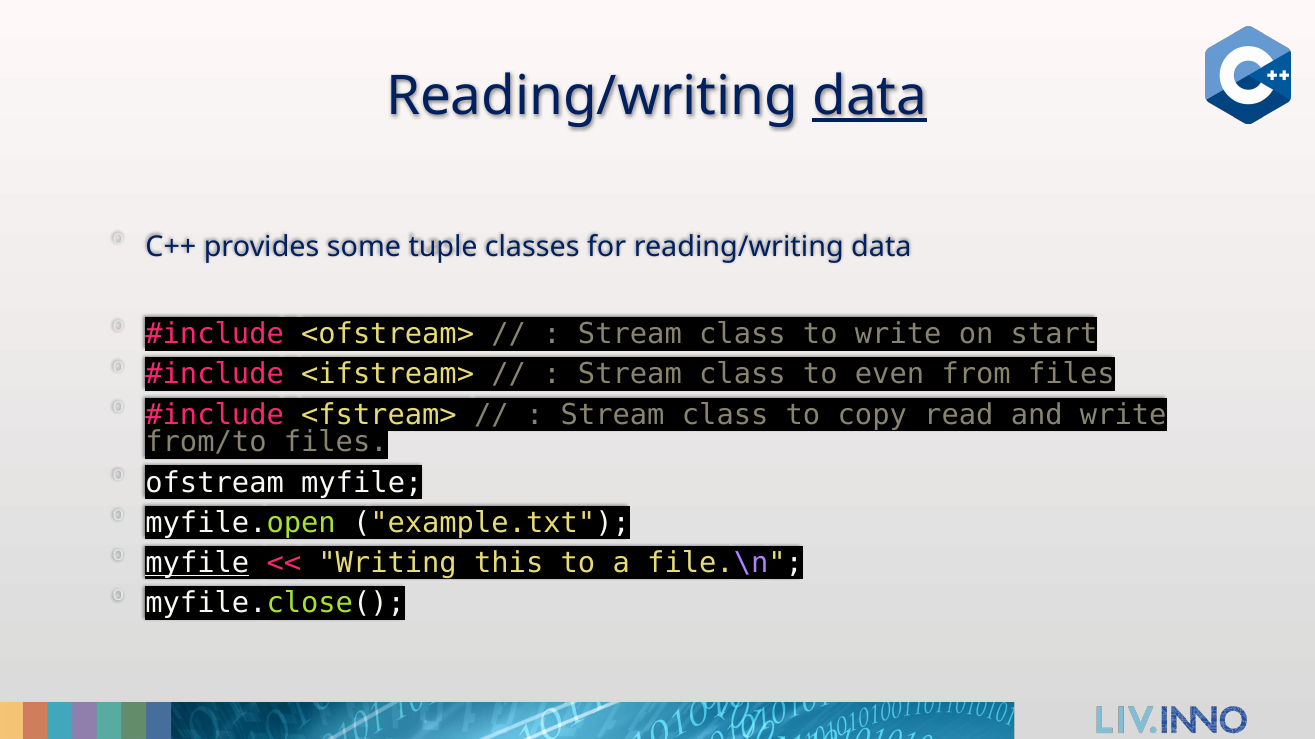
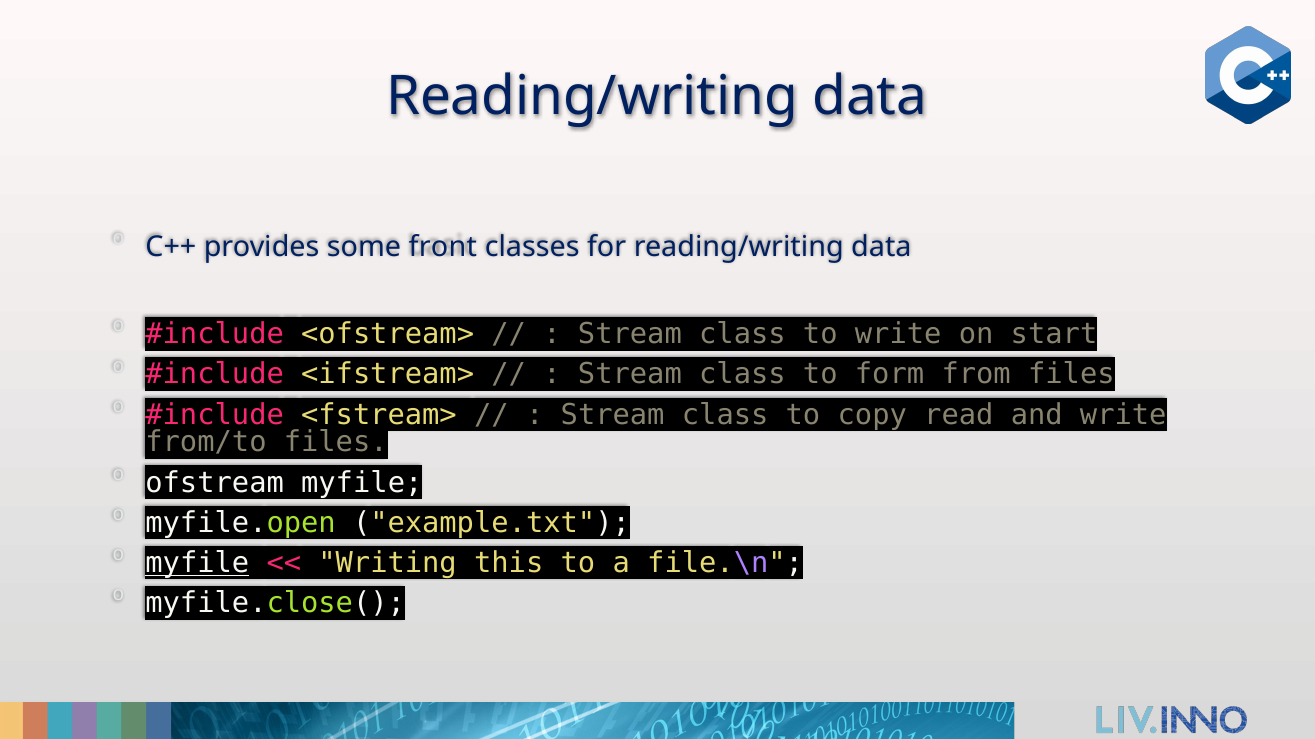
data at (870, 96) underline: present -> none
tuple: tuple -> front
even: even -> form
